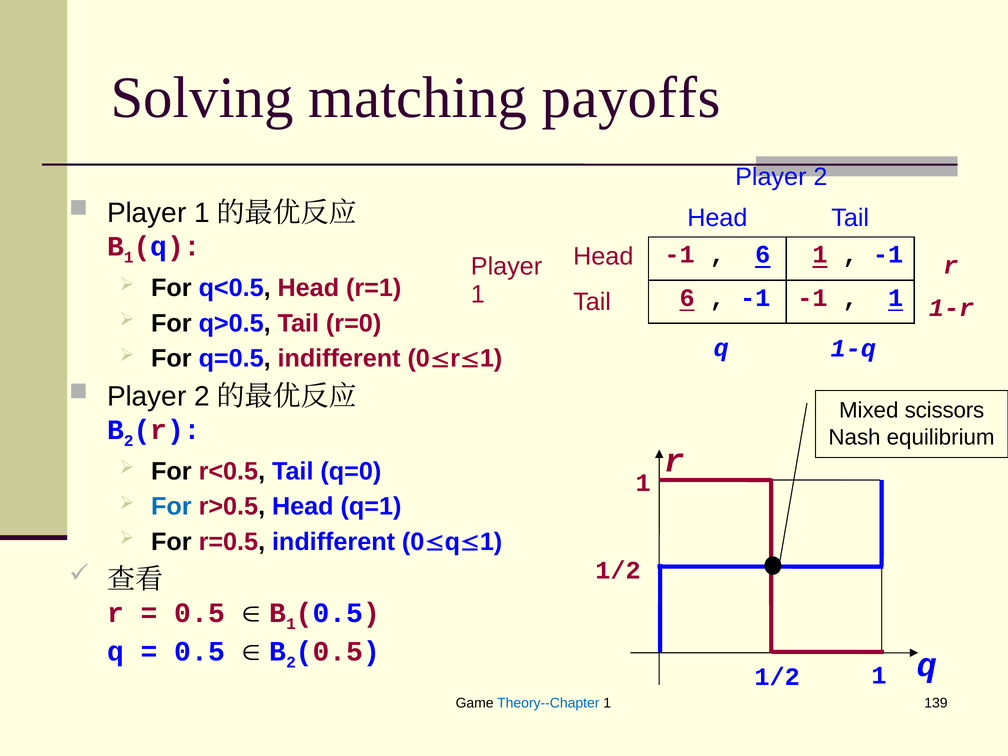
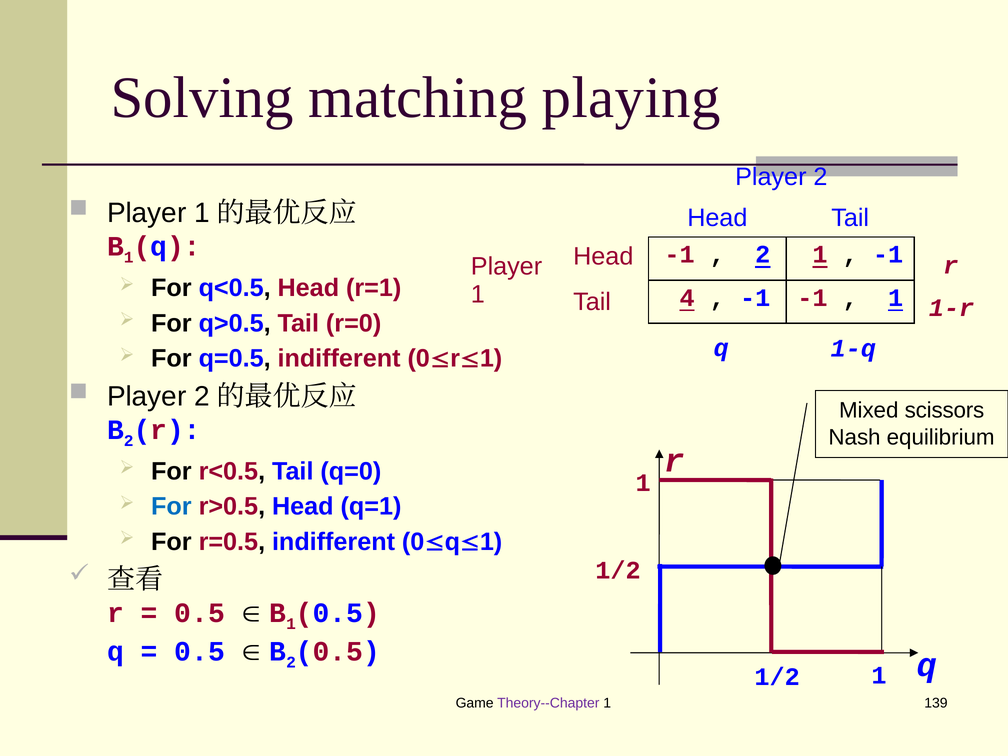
payoffs: payoffs -> playing
6 at (763, 255): 6 -> 2
Tail 6: 6 -> 4
Theory--Chapter colour: blue -> purple
